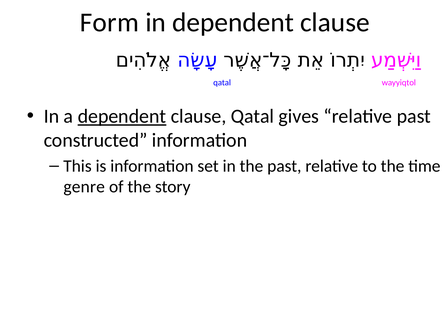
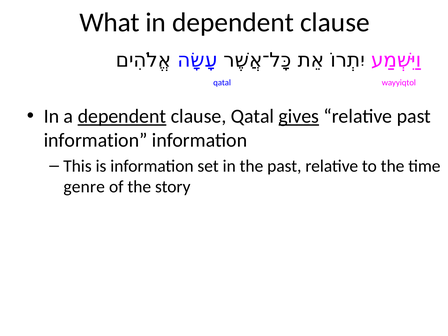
Form: Form -> What
gives underline: none -> present
constructed at (96, 140): constructed -> information
